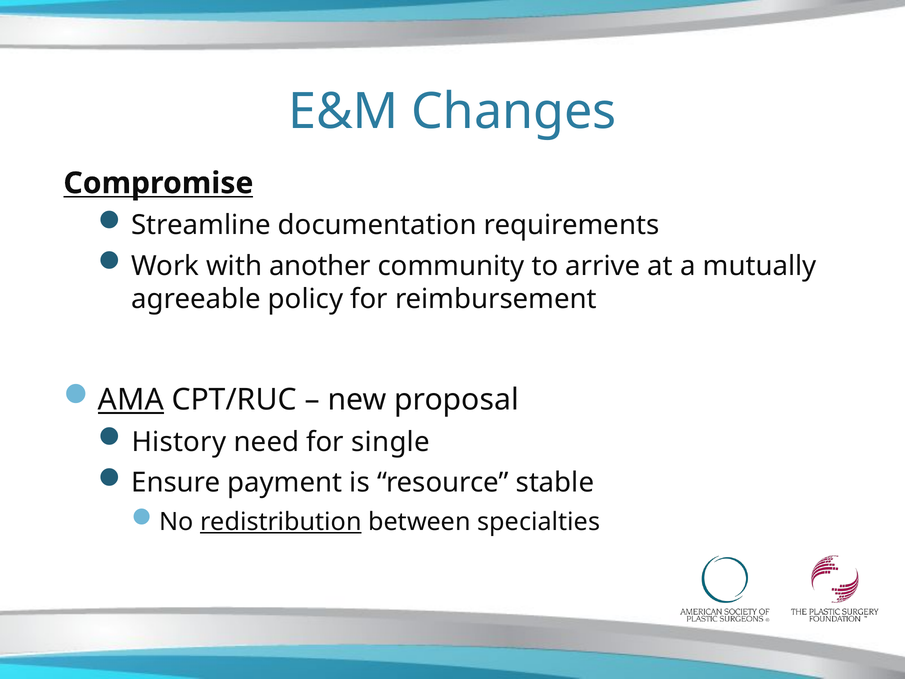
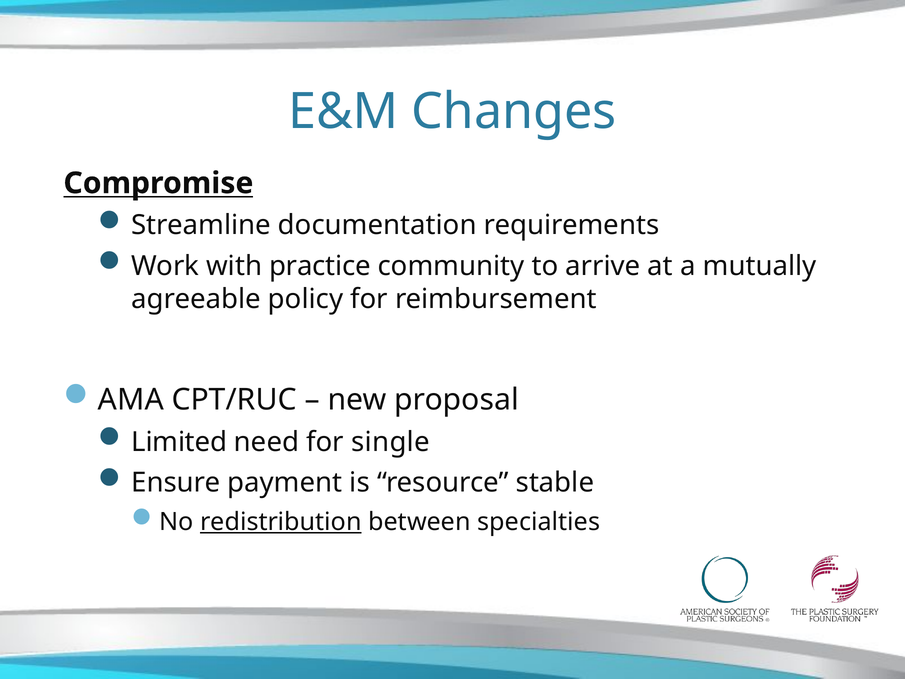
another: another -> practice
AMA underline: present -> none
History: History -> Limited
